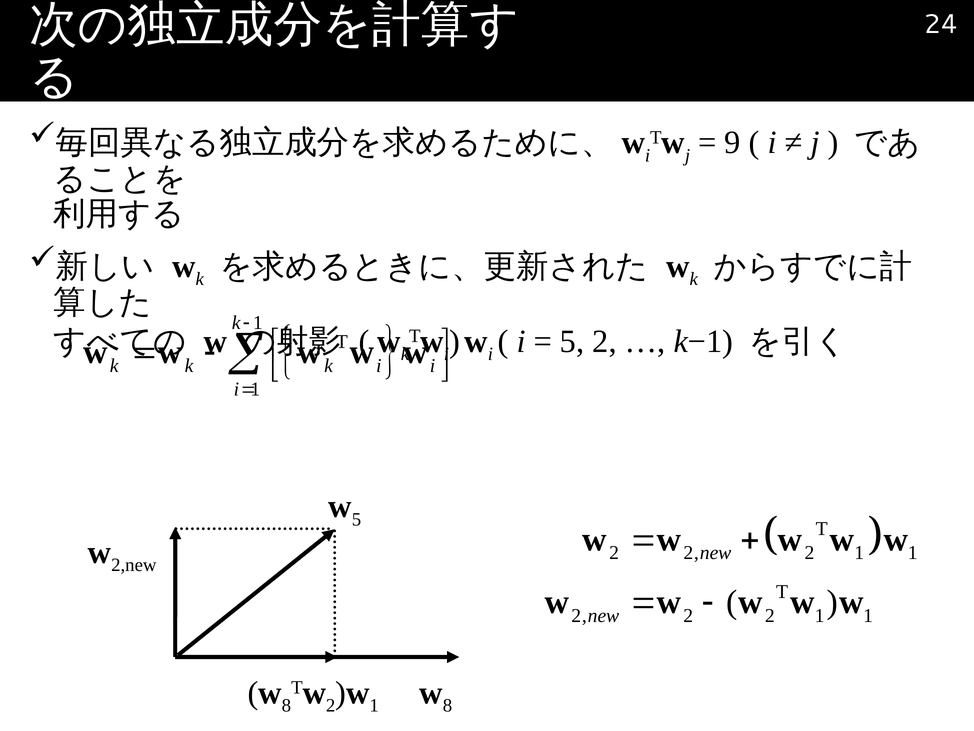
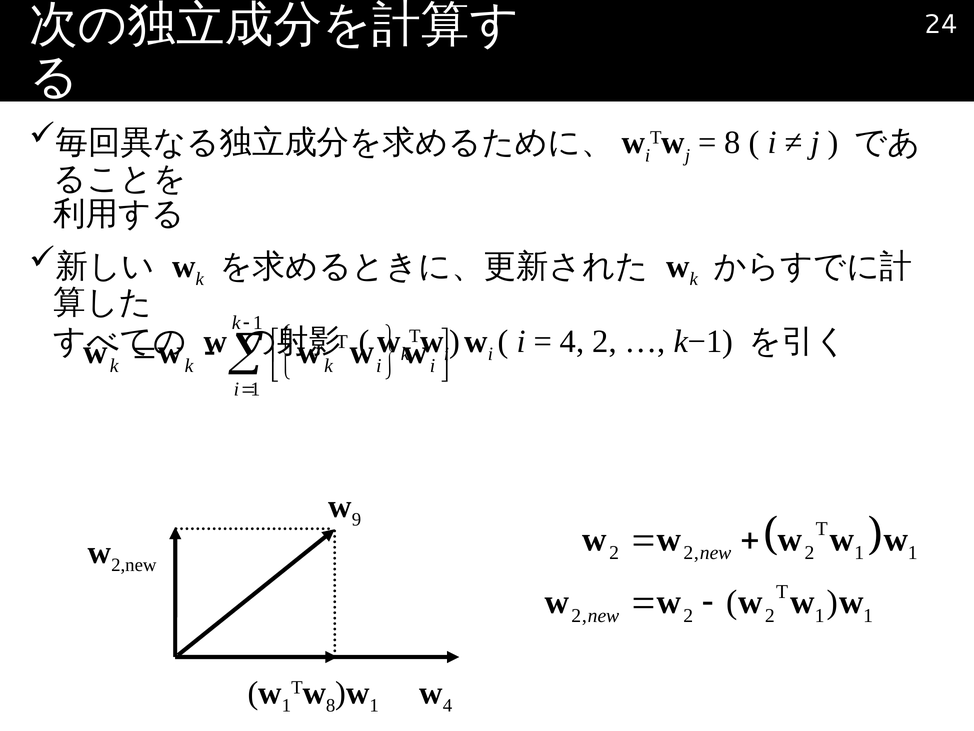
9 at (733, 143): 9 -> 8
5 at (572, 341): 5 -> 4
w 5: 5 -> 9
8 at (286, 705): 8 -> 1
2 at (331, 705): 2 -> 8
8 at (447, 705): 8 -> 4
